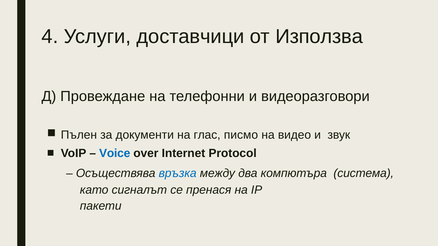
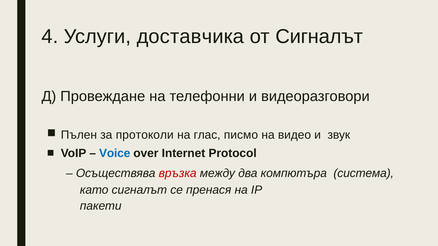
доставчици: доставчици -> доставчика
от Използва: Използва -> Сигналът
документи: документи -> протоколи
връзка colour: blue -> red
